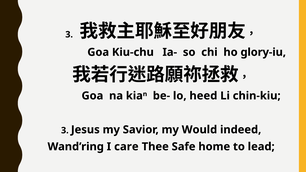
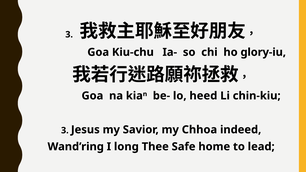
Would: Would -> Chhoa
care: care -> long
